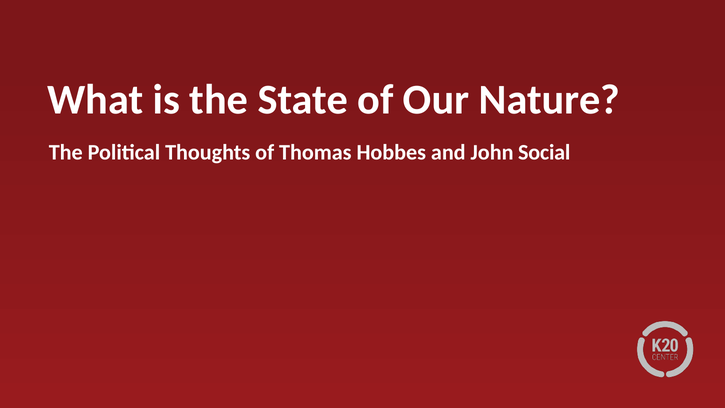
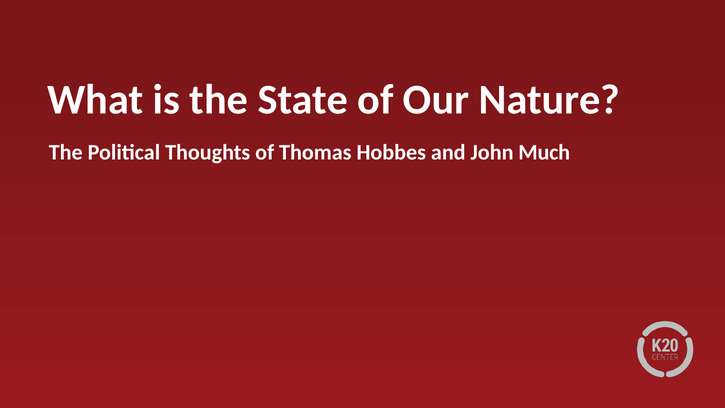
Social: Social -> Much
